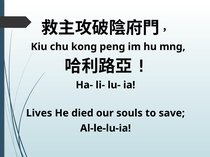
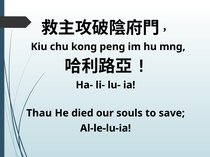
Lives: Lives -> Thau
